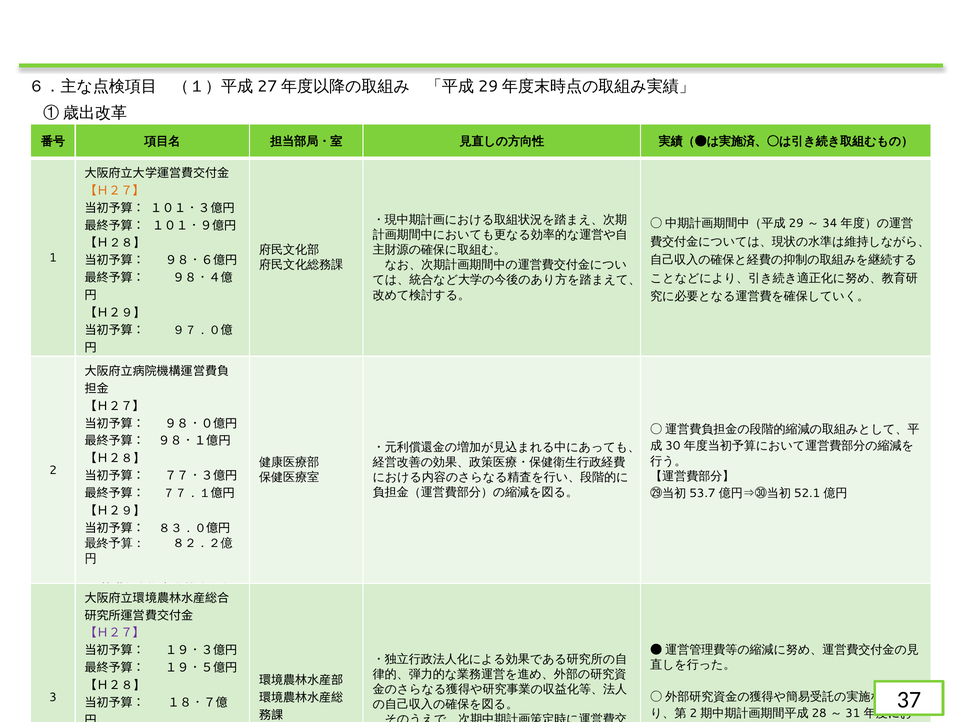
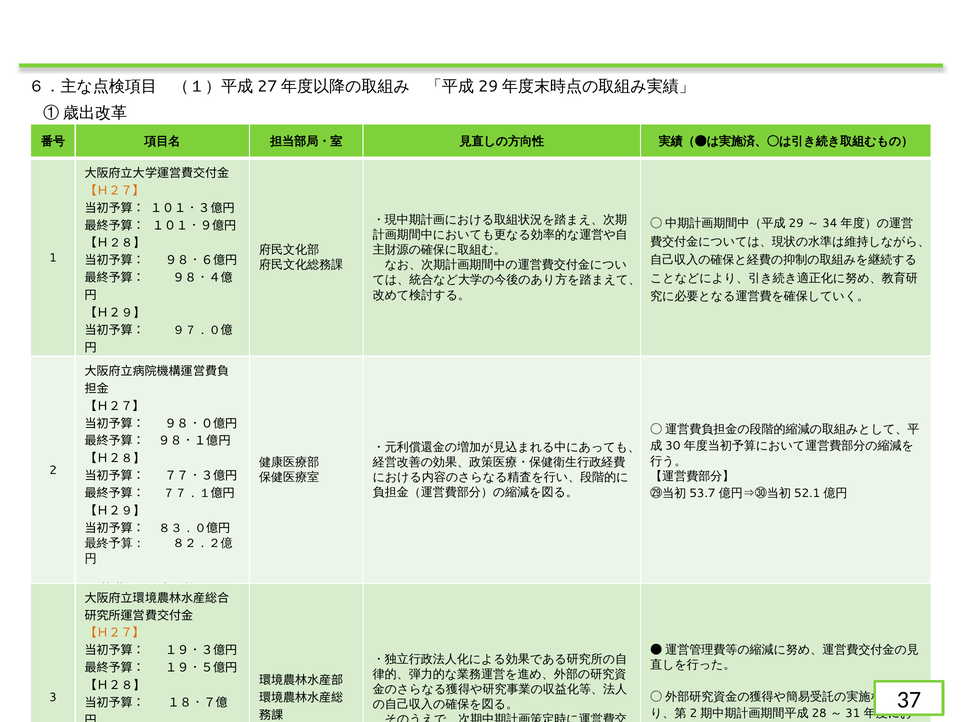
【Ｈ２７】 at (115, 633) colour: purple -> orange
